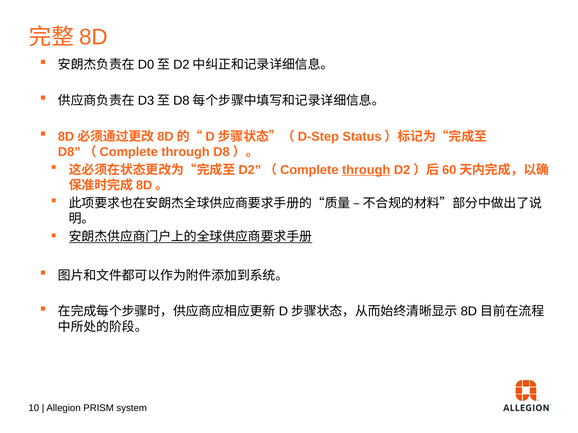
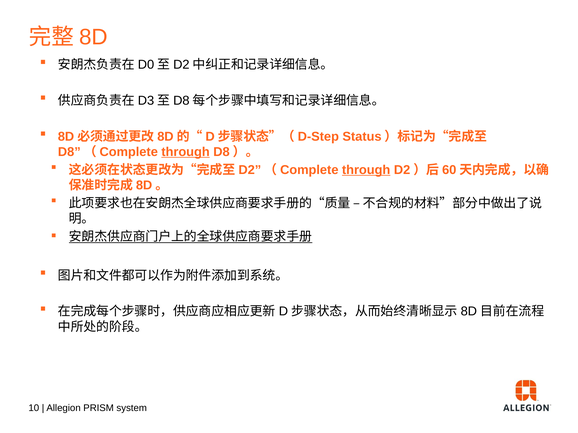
through at (186, 152) underline: none -> present
